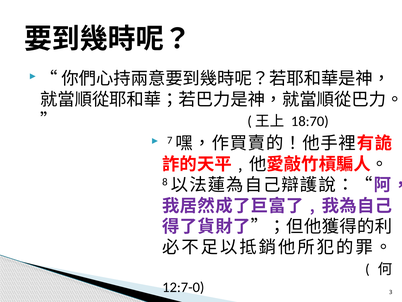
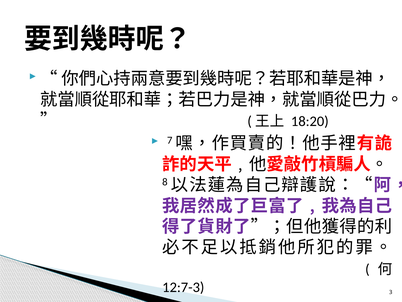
18:70: 18:70 -> 18:20
12:7-0: 12:7-0 -> 12:7-3
